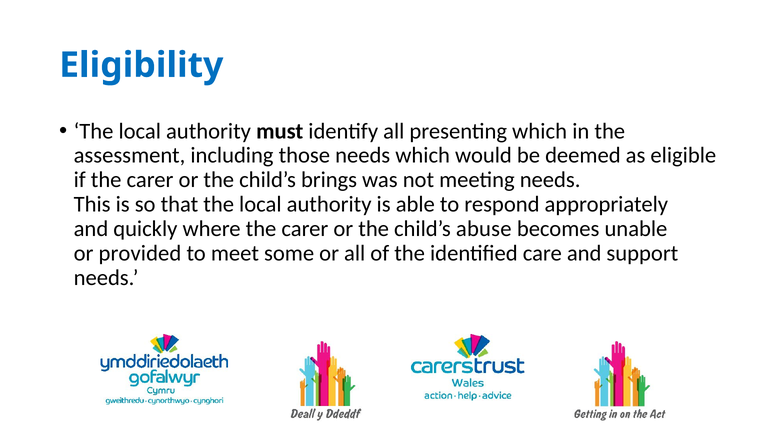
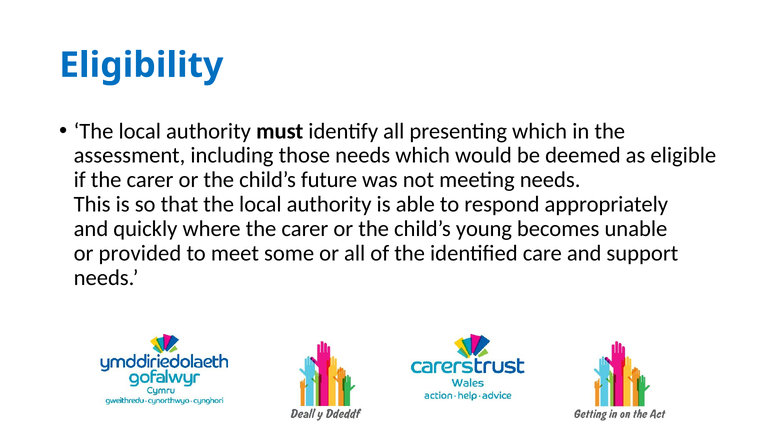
brings: brings -> future
abuse: abuse -> young
